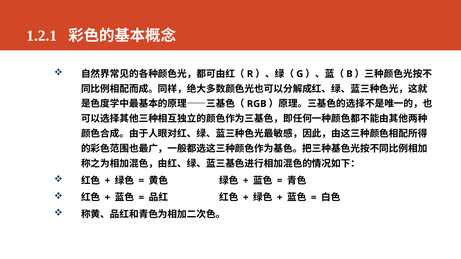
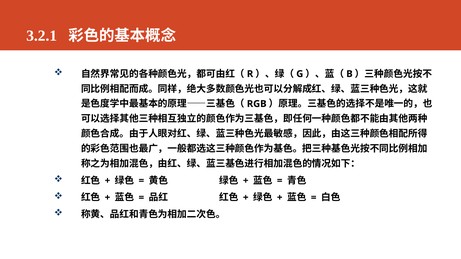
1.2.1: 1.2.1 -> 3.2.1
